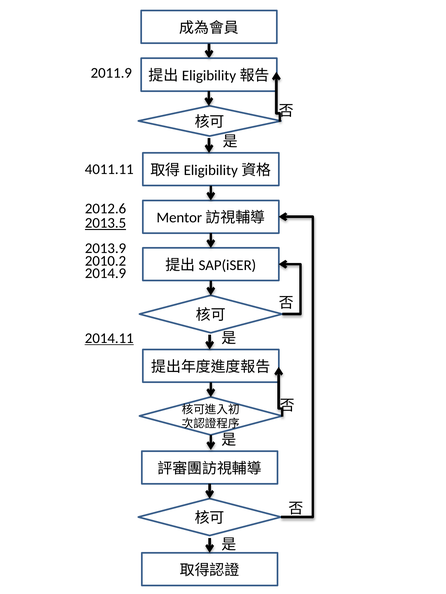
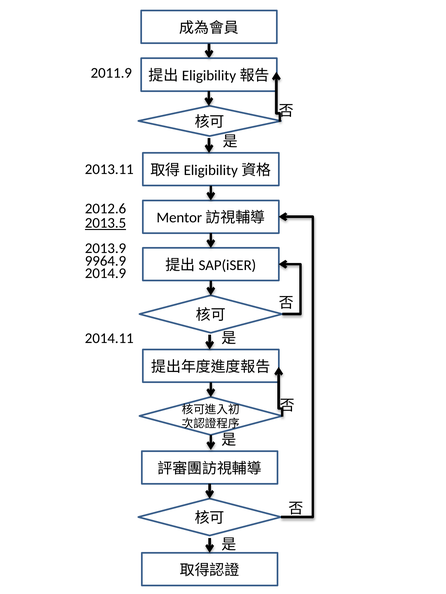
4011.11: 4011.11 -> 2013.11
2010.2: 2010.2 -> 9964.9
2014.11 underline: present -> none
